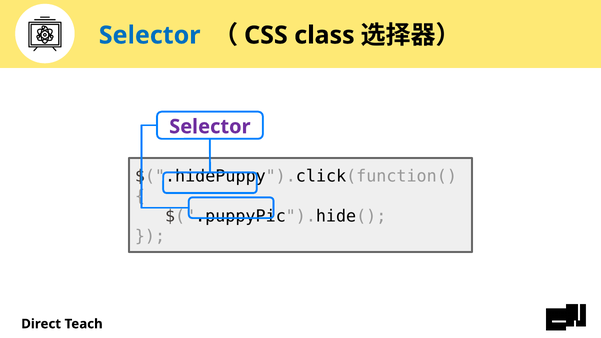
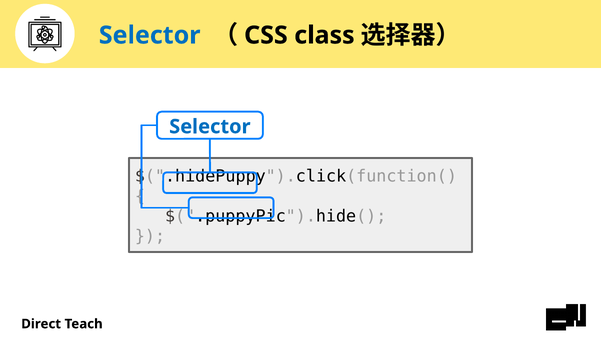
Selector at (210, 127) colour: purple -> blue
